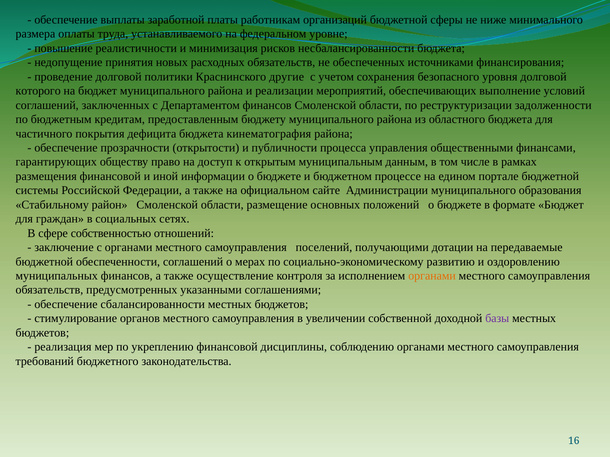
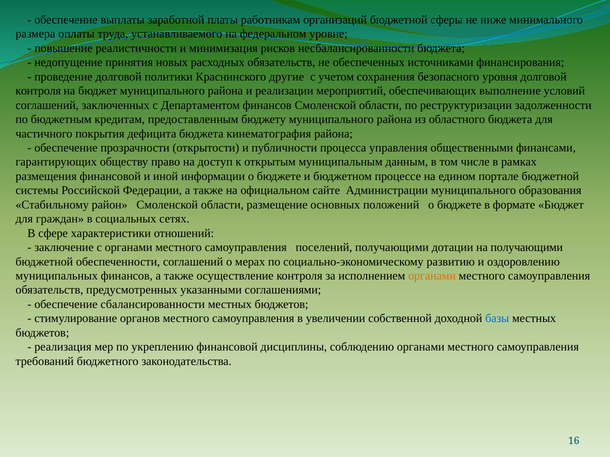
которого at (38, 91): которого -> контроля
собственностью: собственностью -> характеристики
на передаваемые: передаваемые -> получающими
базы colour: purple -> blue
